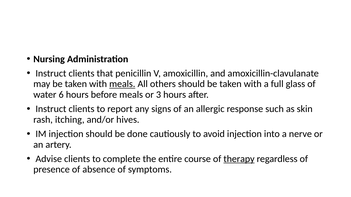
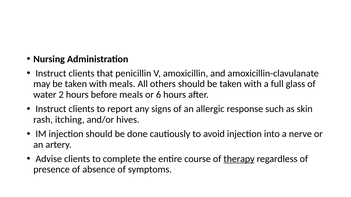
meals at (122, 84) underline: present -> none
6: 6 -> 2
3: 3 -> 6
